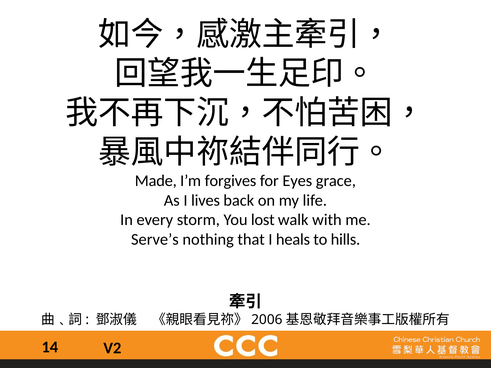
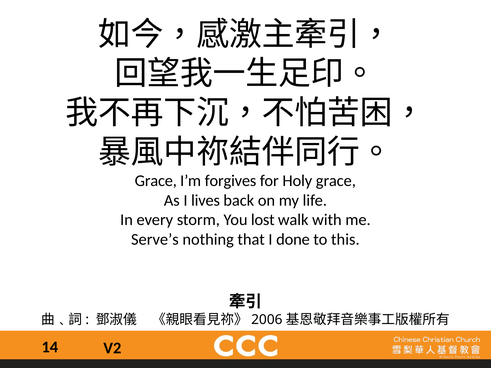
Made at (156, 181): Made -> Grace
Eyes: Eyes -> Holy
heals: heals -> done
hills: hills -> this
